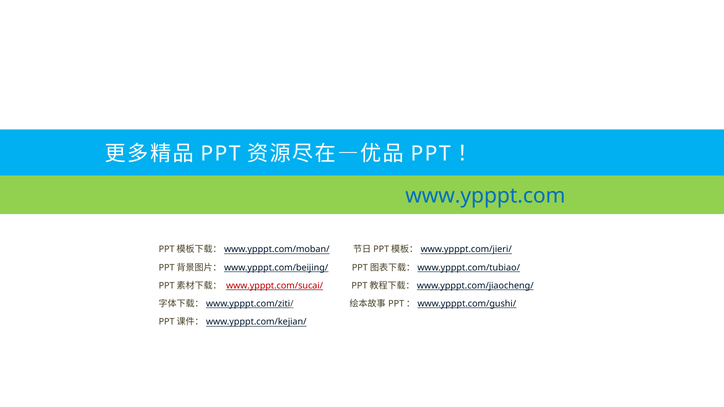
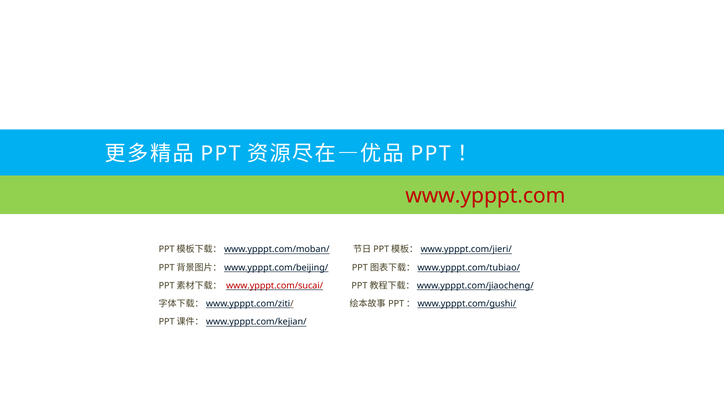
www.ypppt.com colour: blue -> red
